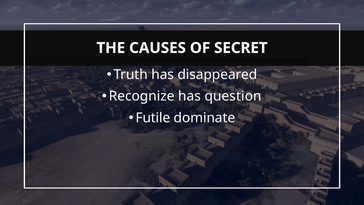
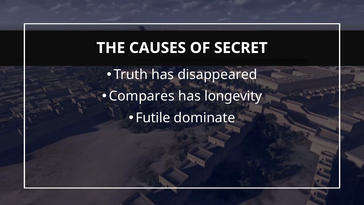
Recognize: Recognize -> Compares
question: question -> longevity
